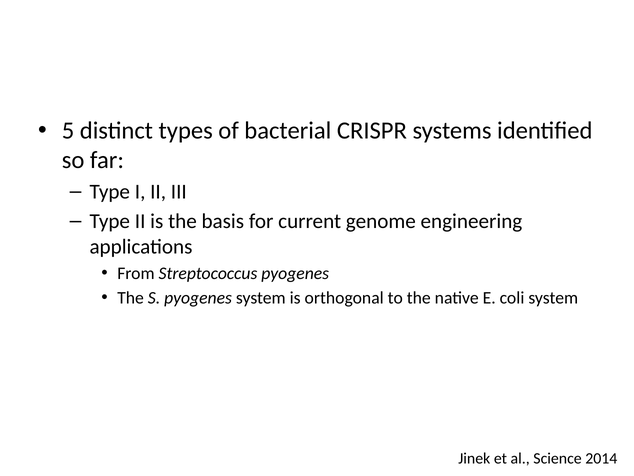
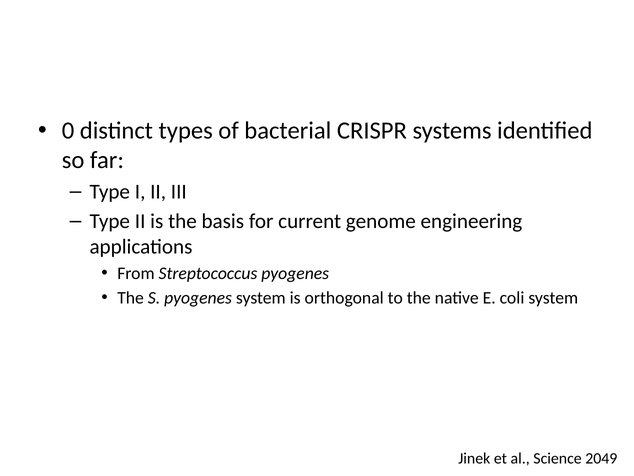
5: 5 -> 0
2014: 2014 -> 2049
